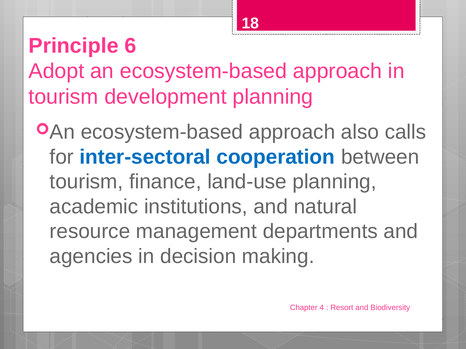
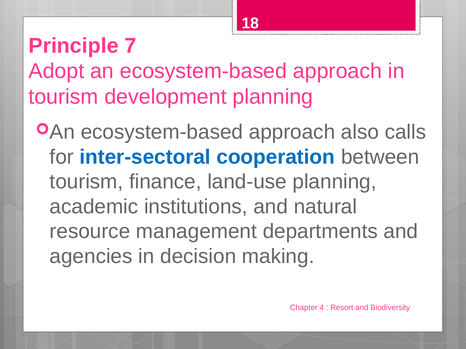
6: 6 -> 7
